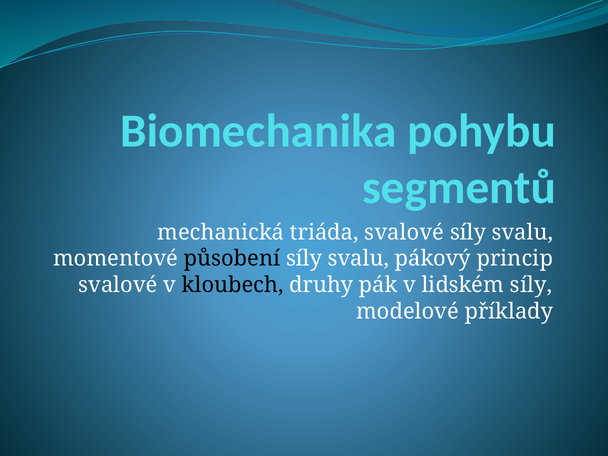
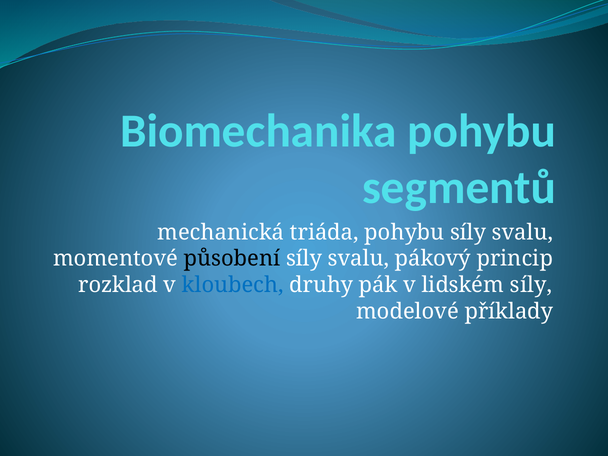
triáda svalové: svalové -> pohybu
svalové at (118, 285): svalové -> rozklad
kloubech colour: black -> blue
